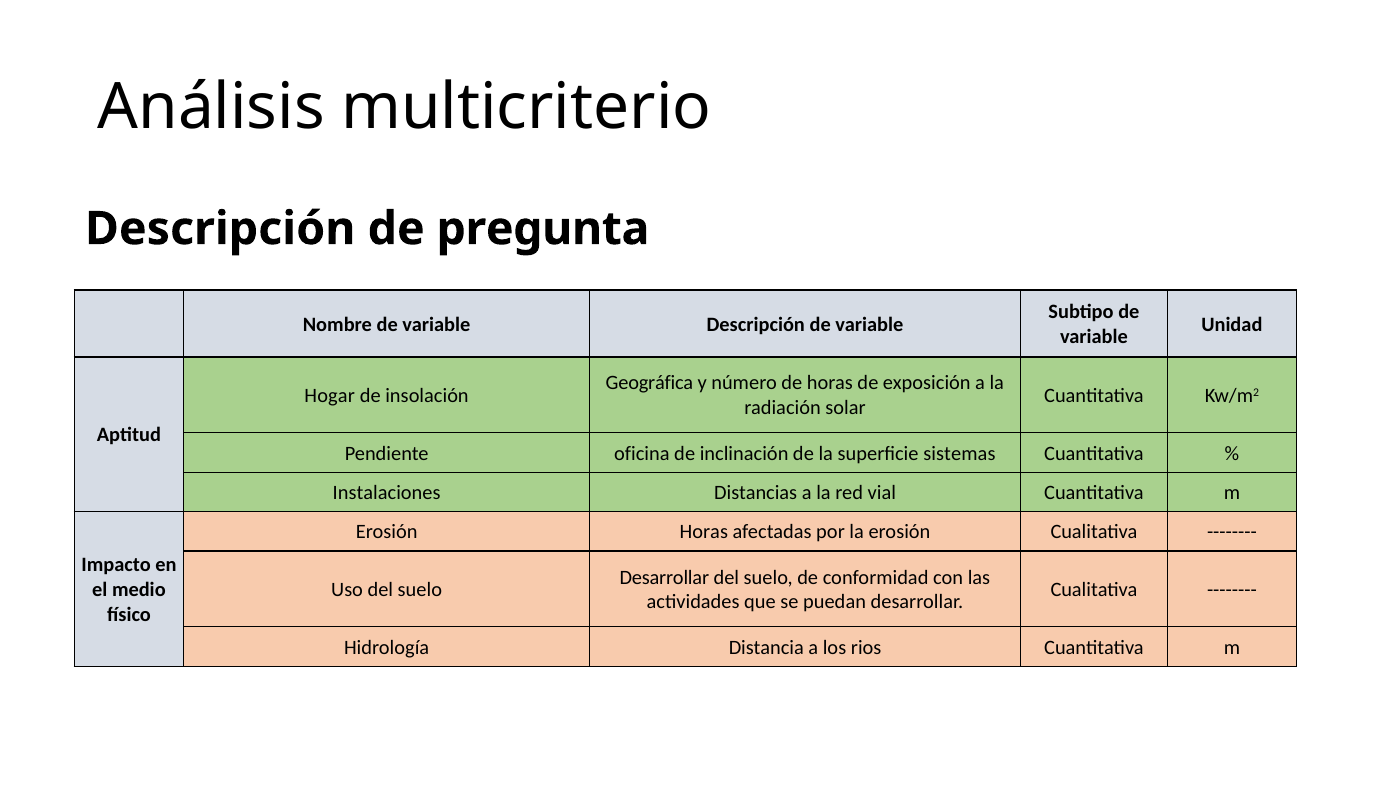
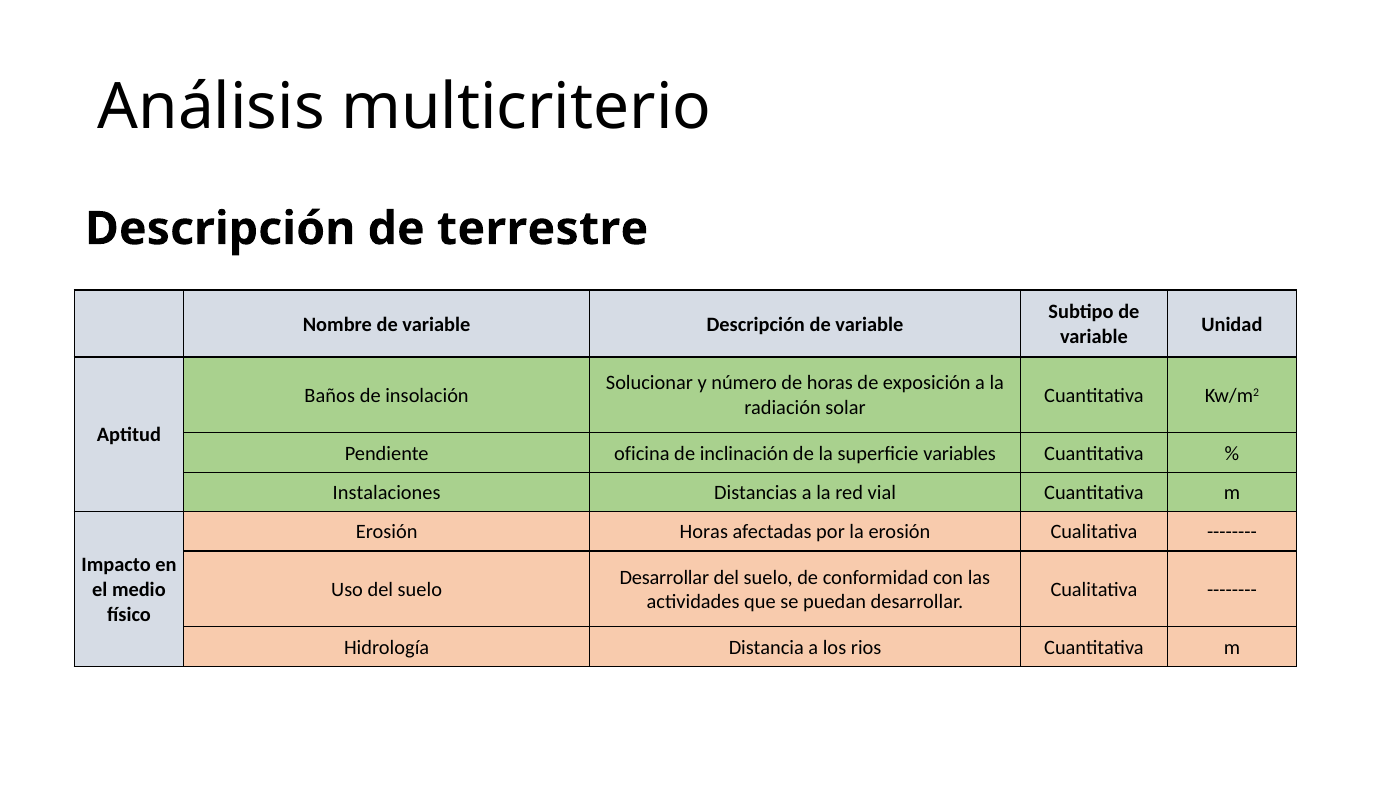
pregunta: pregunta -> terrestre
Geográfica: Geográfica -> Solucionar
Hogar: Hogar -> Baños
sistemas: sistemas -> variables
